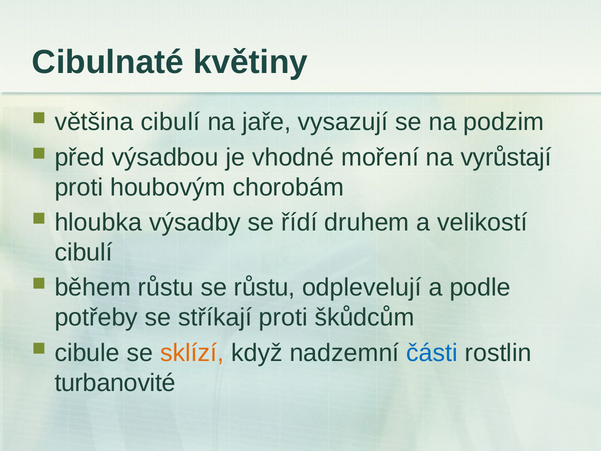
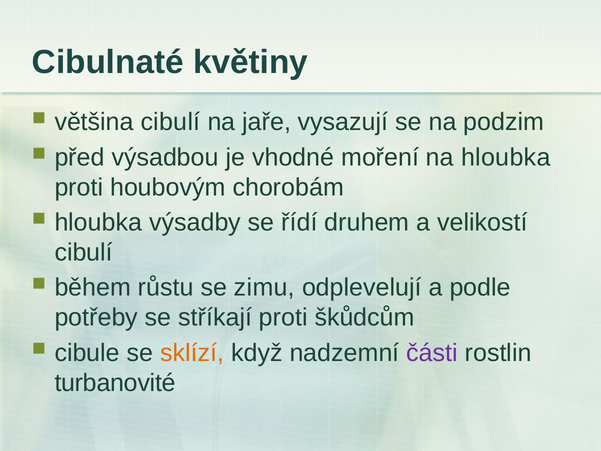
na vyrůstají: vyrůstají -> hloubka
se růstu: růstu -> zimu
části colour: blue -> purple
